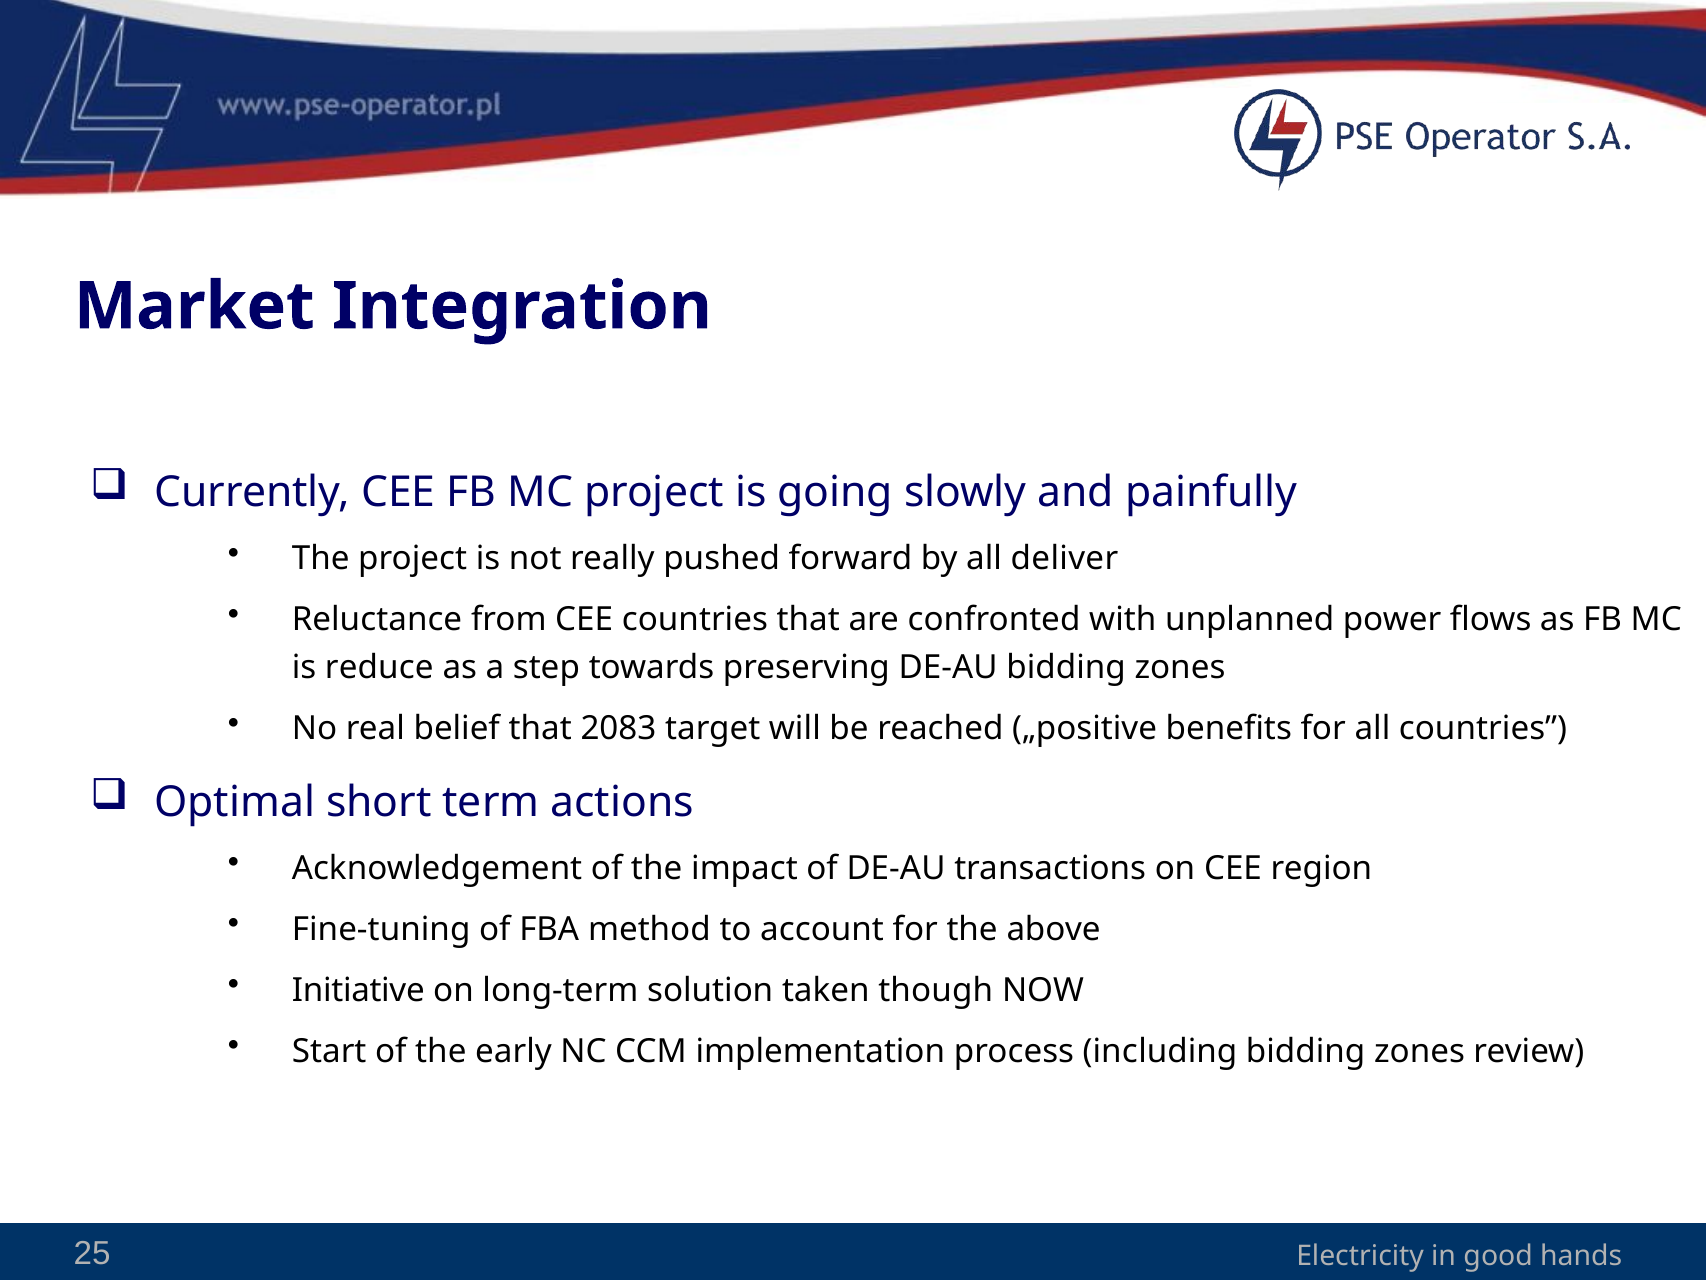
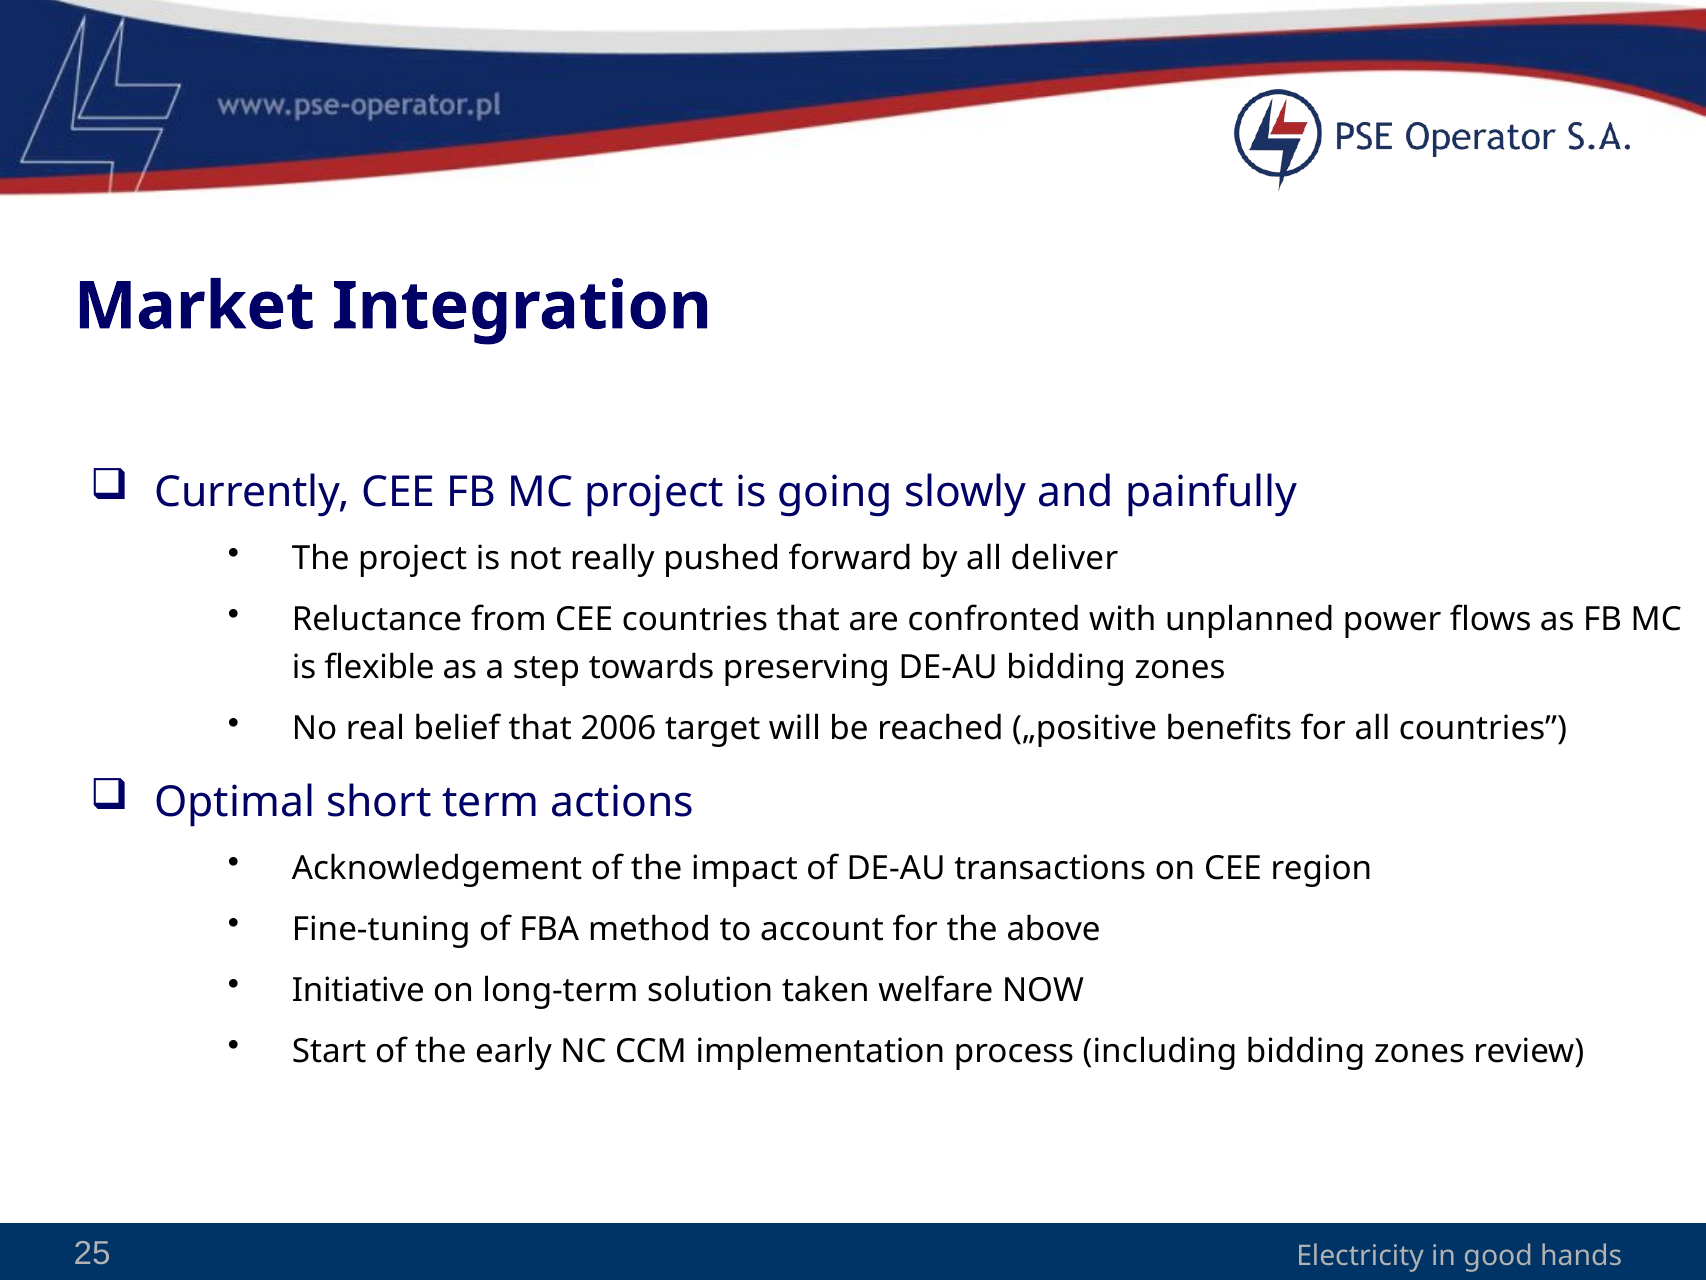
reduce: reduce -> flexible
2083: 2083 -> 2006
though: though -> welfare
